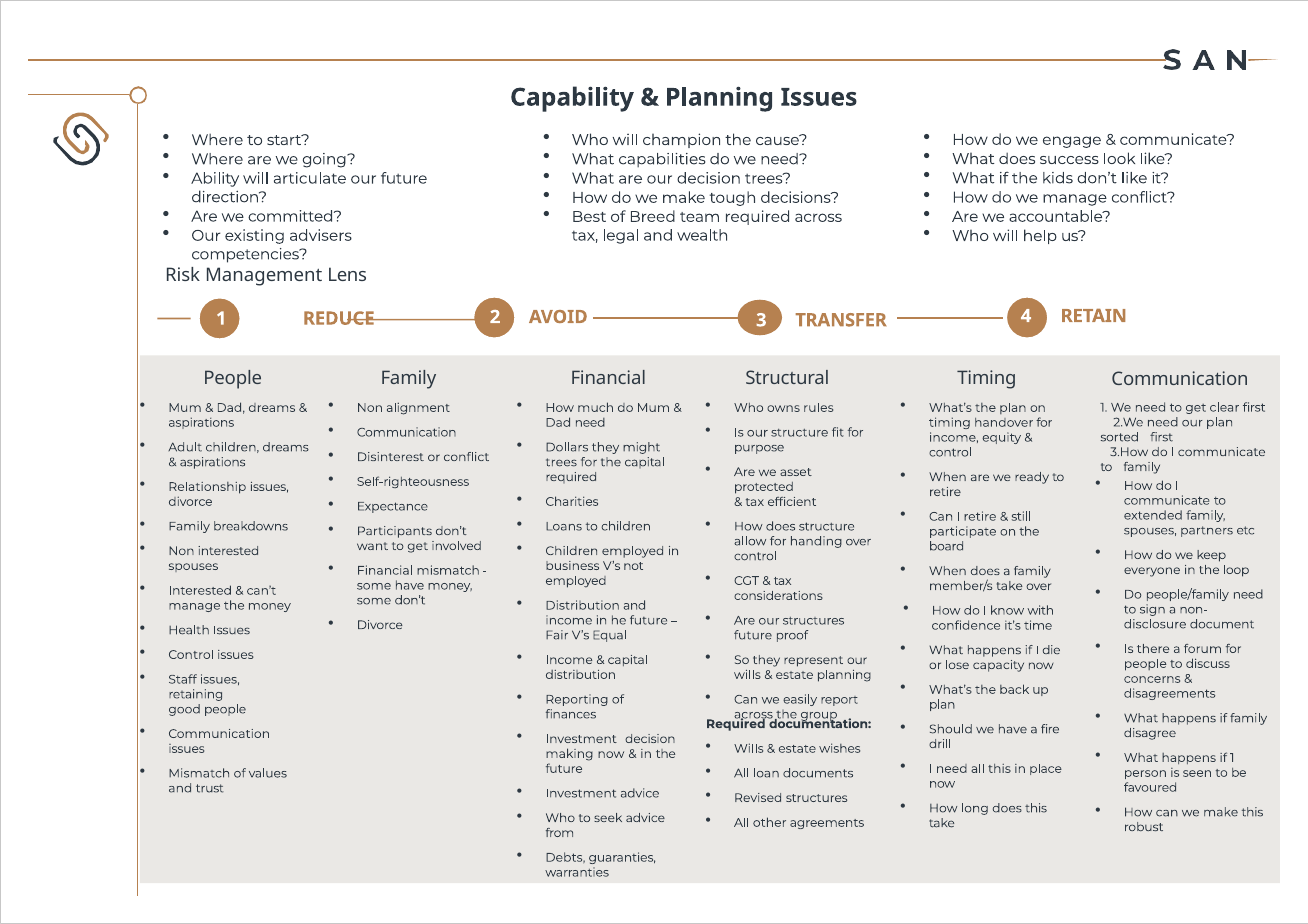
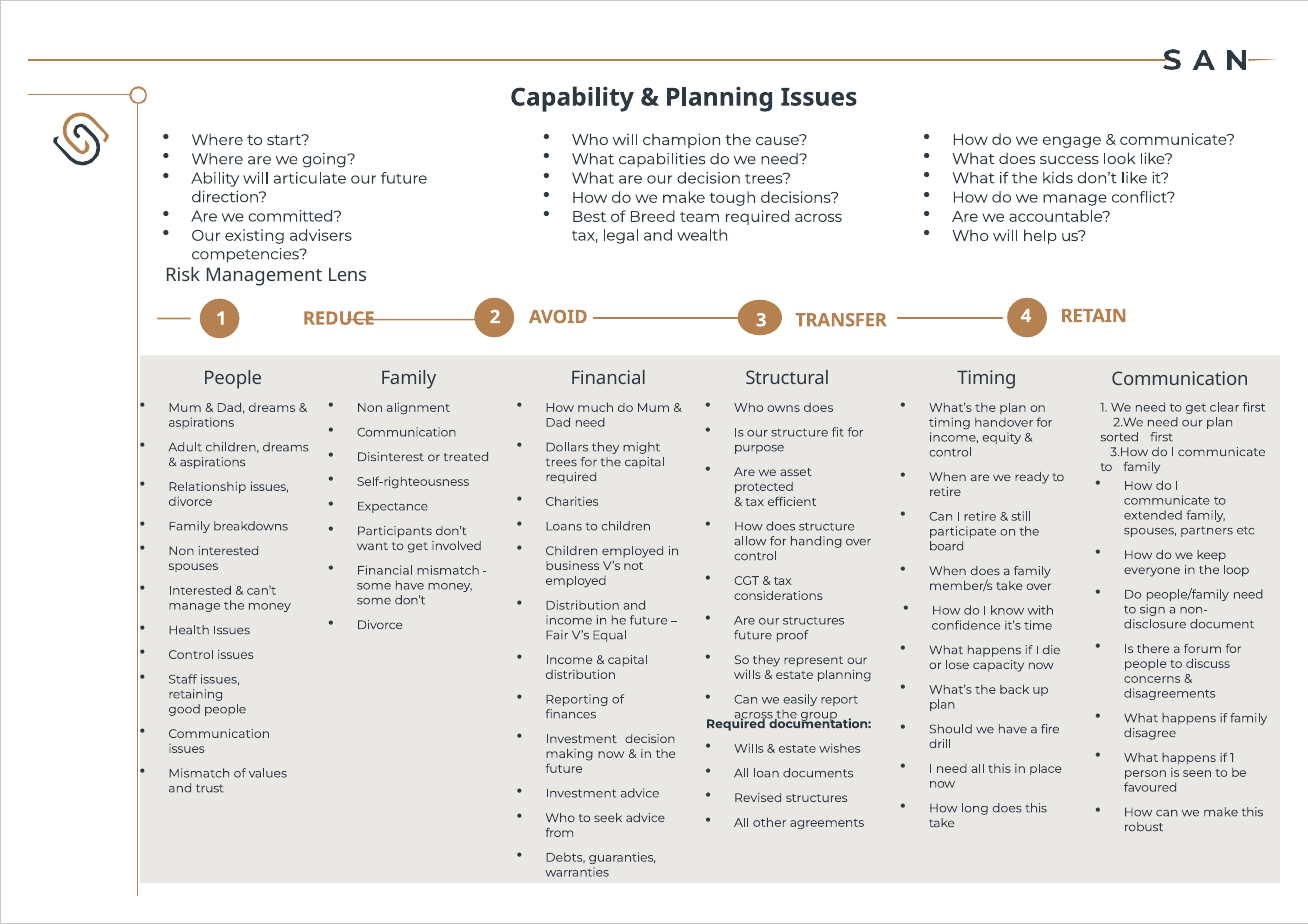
owns rules: rules -> does
or conflict: conflict -> treated
